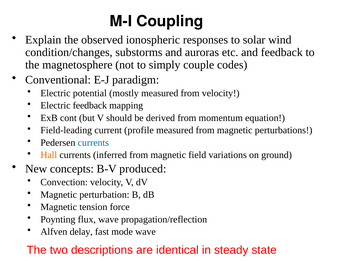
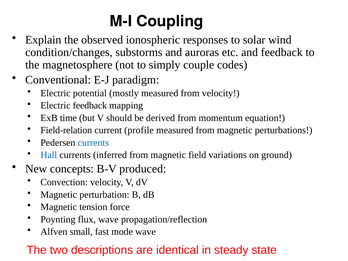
cont: cont -> time
Field-leading: Field-leading -> Field-relation
Hall colour: orange -> blue
delay: delay -> small
